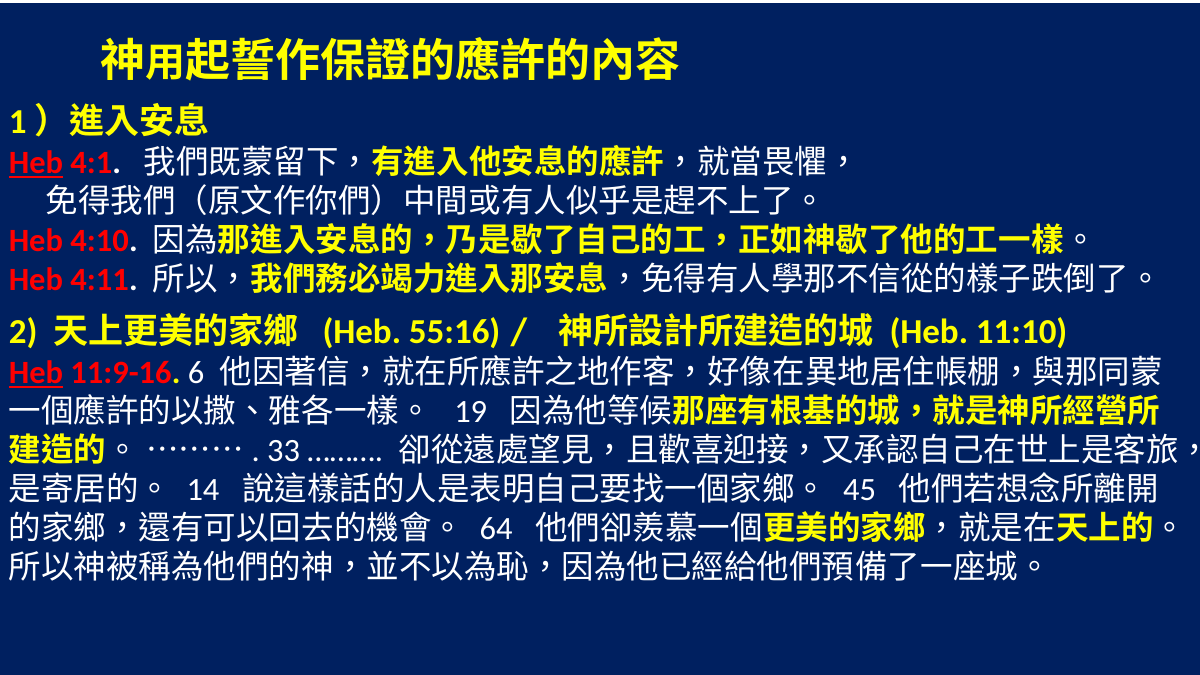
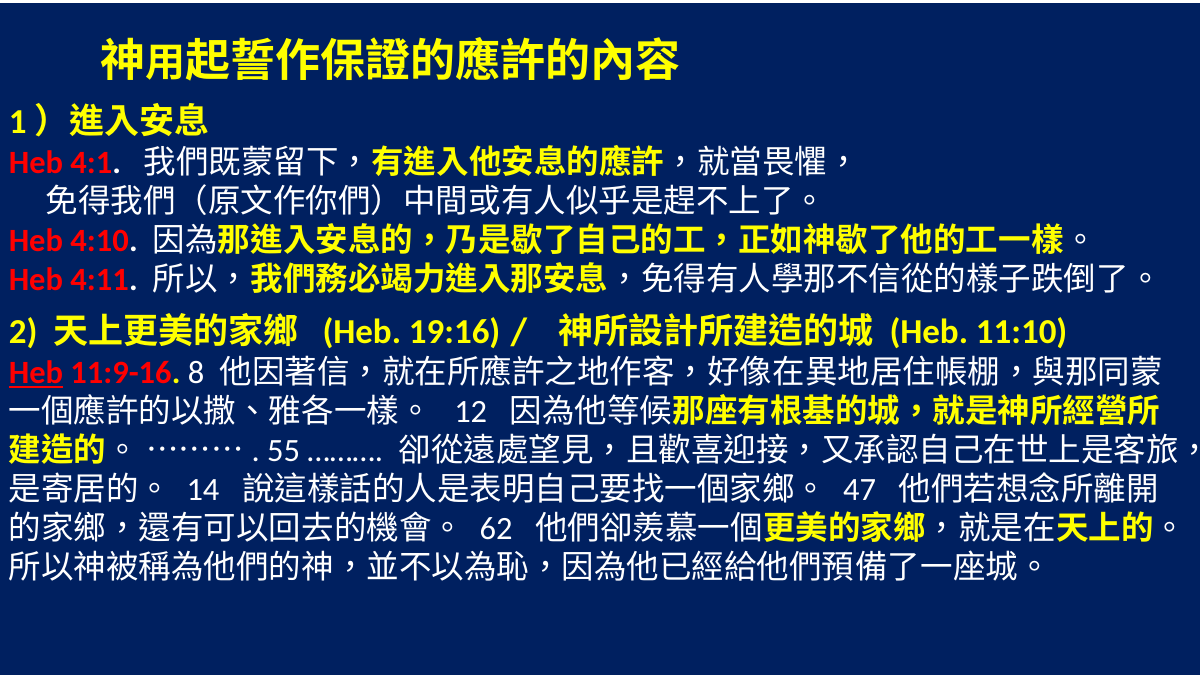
Heb at (36, 163) underline: present -> none
55:16: 55:16 -> 19:16
6: 6 -> 8
19: 19 -> 12
33: 33 -> 55
45: 45 -> 47
64: 64 -> 62
